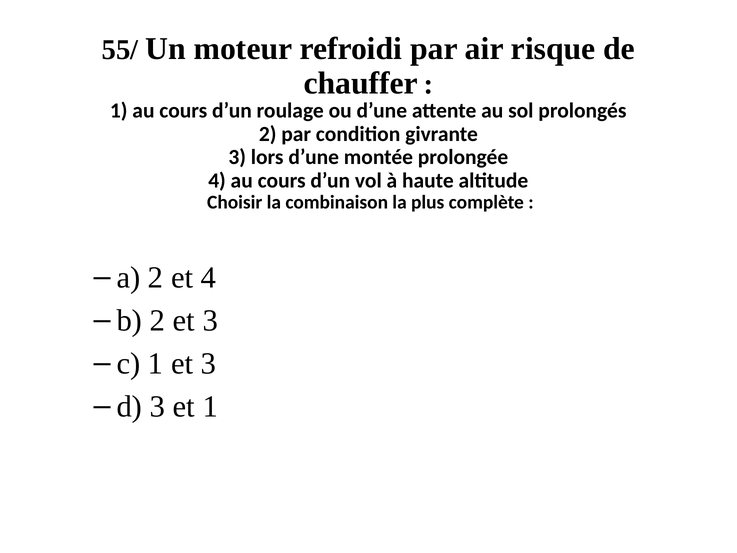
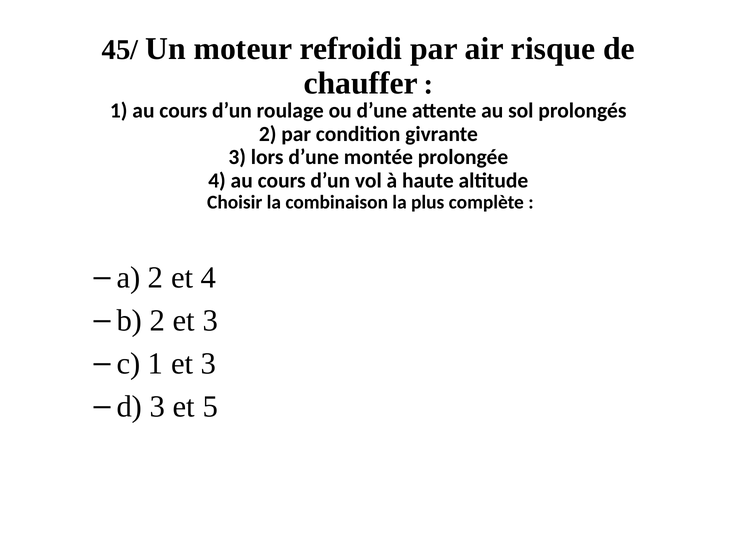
55/: 55/ -> 45/
et 1: 1 -> 5
